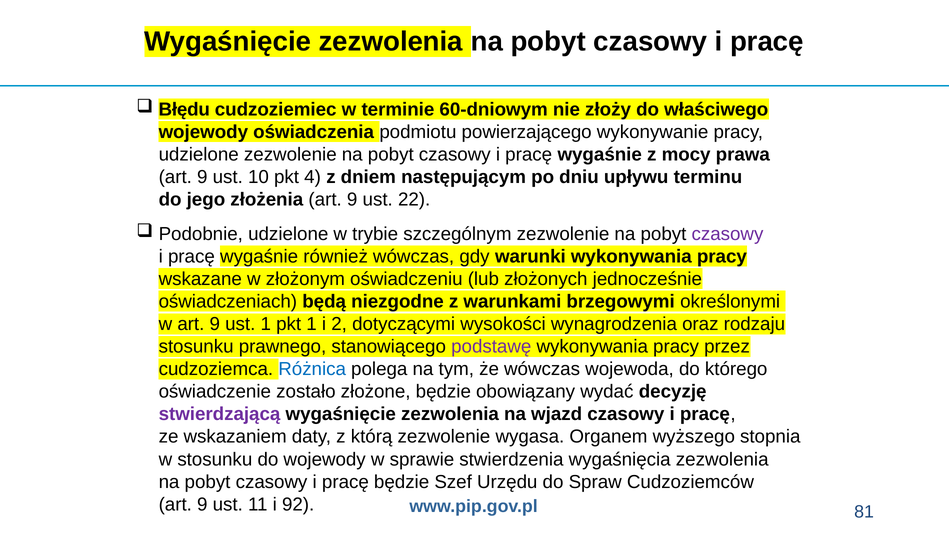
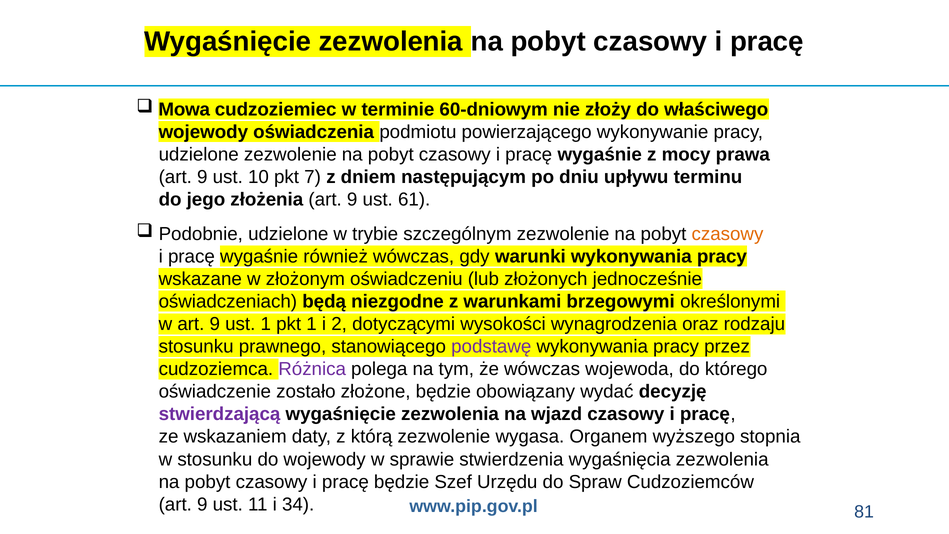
Błędu: Błędu -> Mowa
4: 4 -> 7
22: 22 -> 61
czasowy at (727, 234) colour: purple -> orange
Różnica colour: blue -> purple
92: 92 -> 34
